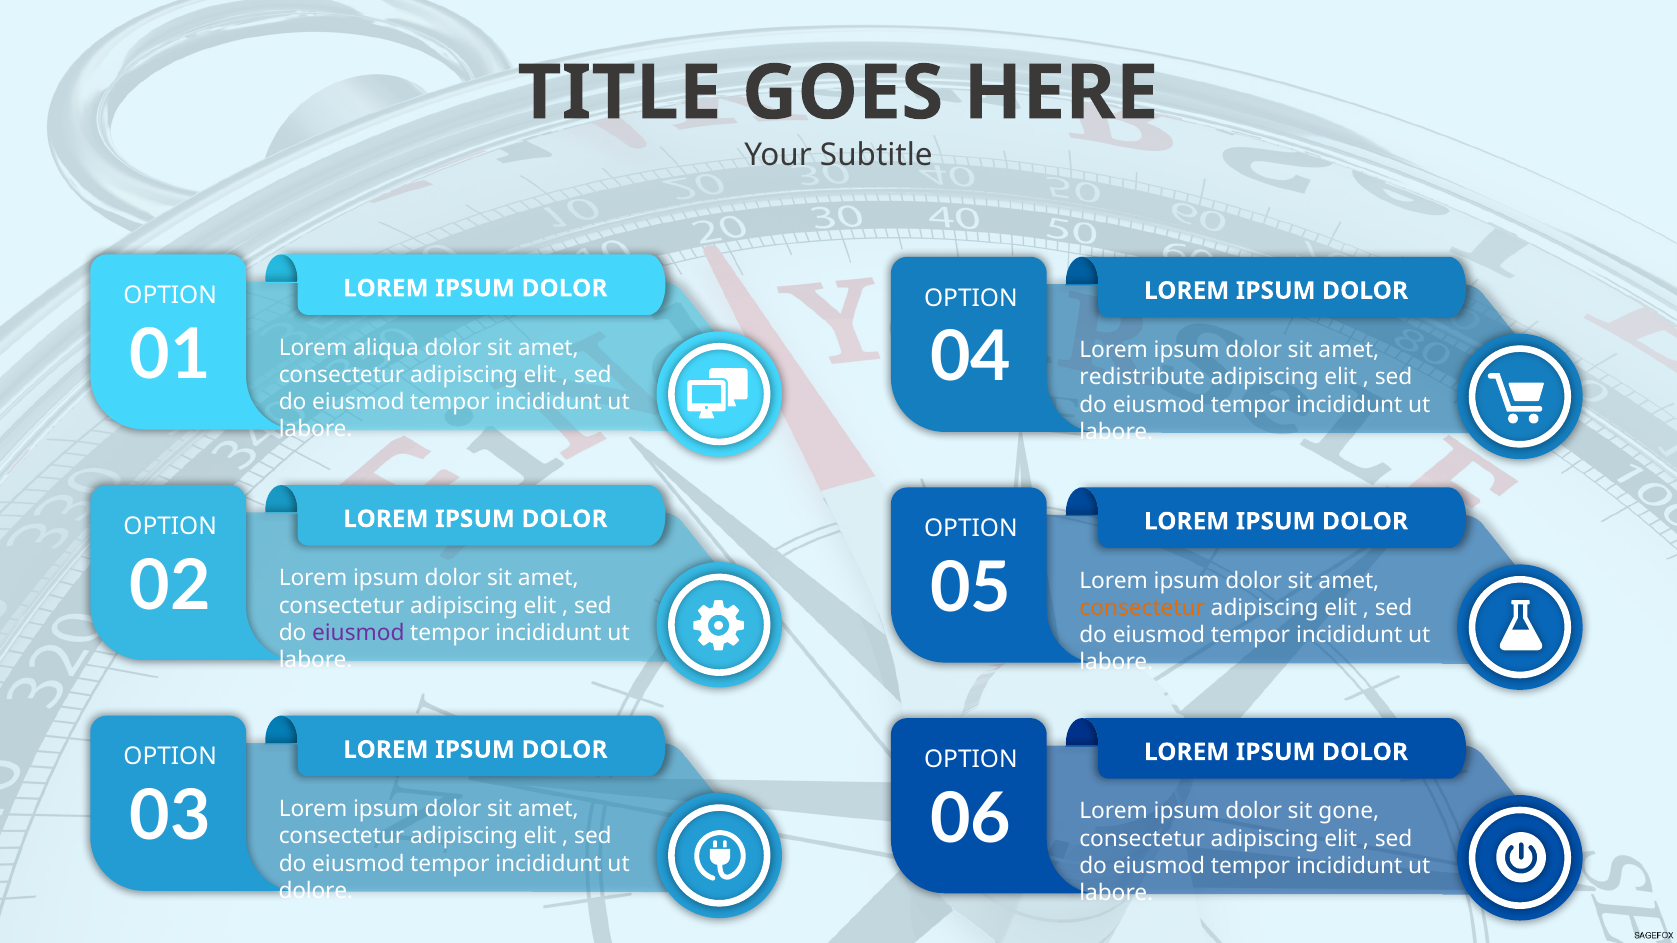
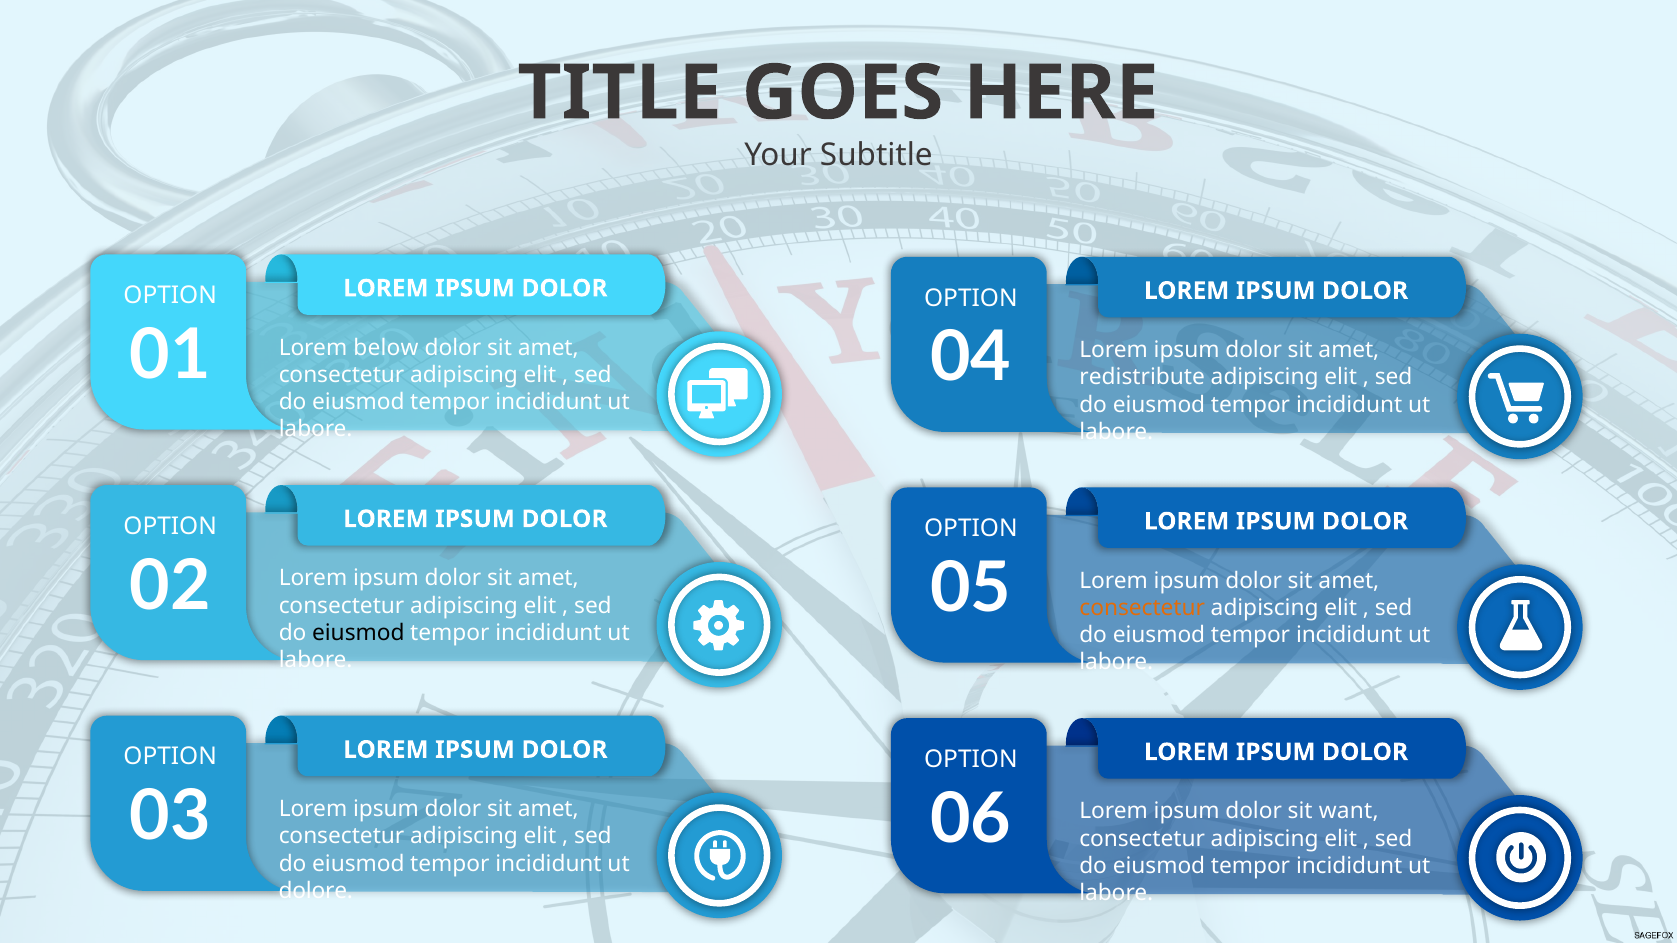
aliqua: aliqua -> below
eiusmod at (358, 633) colour: purple -> black
gone: gone -> want
